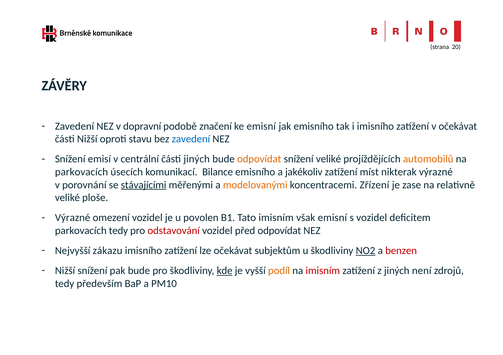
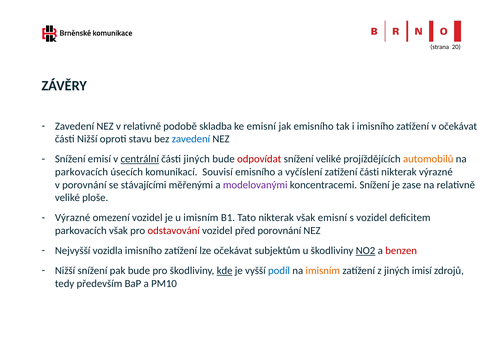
v dopravní: dopravní -> relativně
značení: značení -> skladba
centrální underline: none -> present
odpovídat at (259, 159) colour: orange -> red
Bilance: Bilance -> Souvisí
jakékoliv: jakékoliv -> vyčíslení
zatížení míst: míst -> části
stávajícími underline: present -> none
modelovanými colour: orange -> purple
koncentracemi Zřízení: Zřízení -> Snížení
u povolen: povolen -> imisním
Tato imisním: imisním -> nikterak
parkovacích tedy: tedy -> však
před odpovídat: odpovídat -> porovnání
zákazu: zákazu -> vozidla
podíl colour: orange -> blue
imisním at (323, 271) colour: red -> orange
není: není -> imisí
